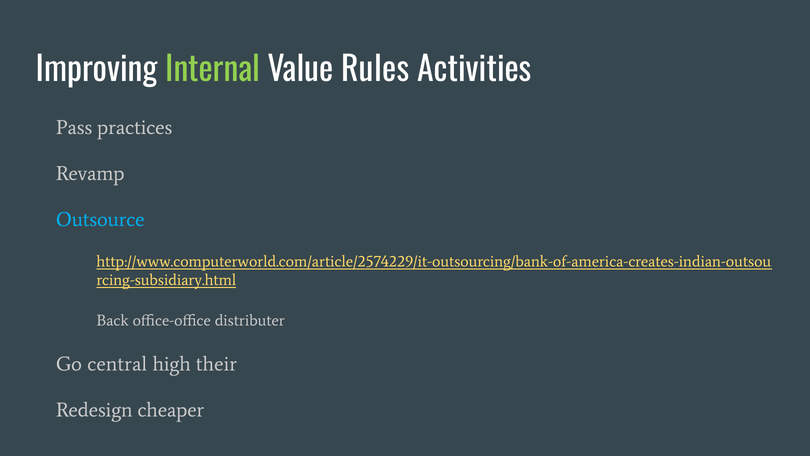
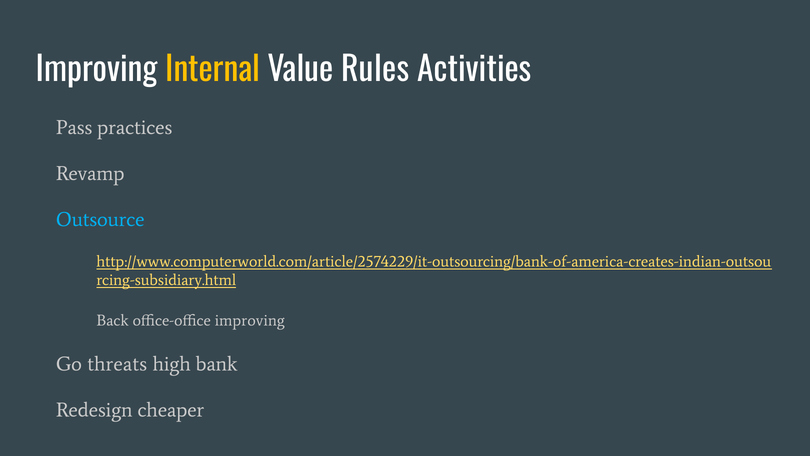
Internal colour: light green -> yellow
office-office distributer: distributer -> improving
central: central -> threats
their: their -> bank
